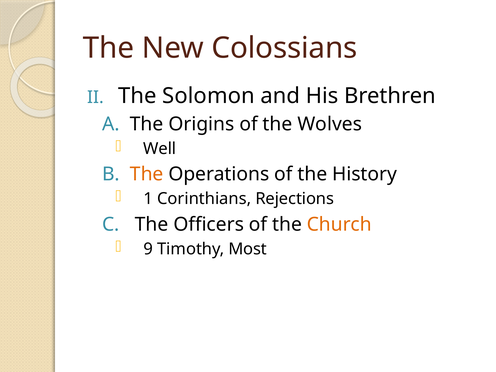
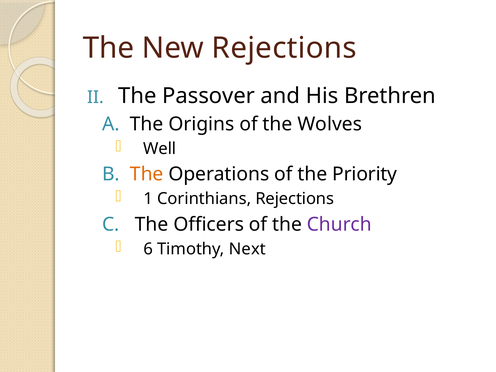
New Colossians: Colossians -> Rejections
Solomon: Solomon -> Passover
History: History -> Priority
Church colour: orange -> purple
9: 9 -> 6
Most: Most -> Next
